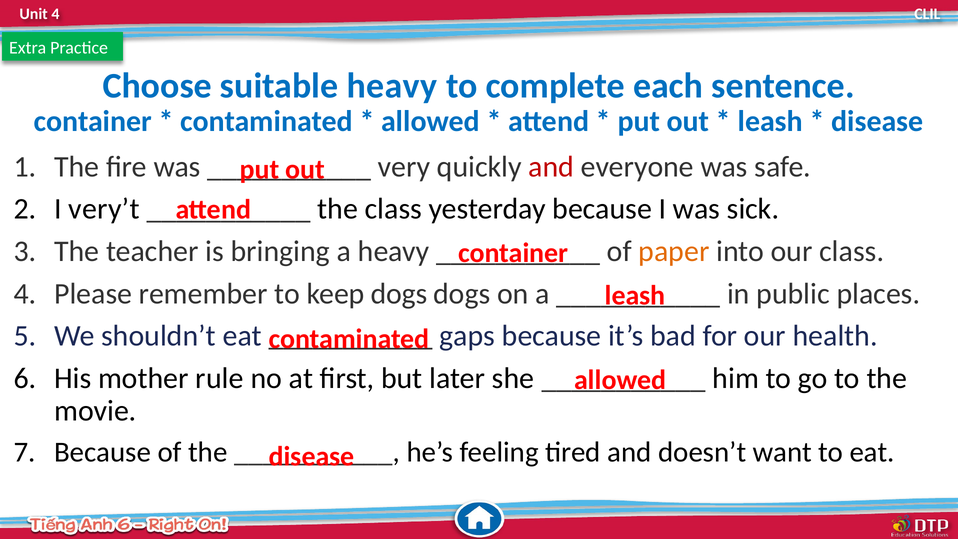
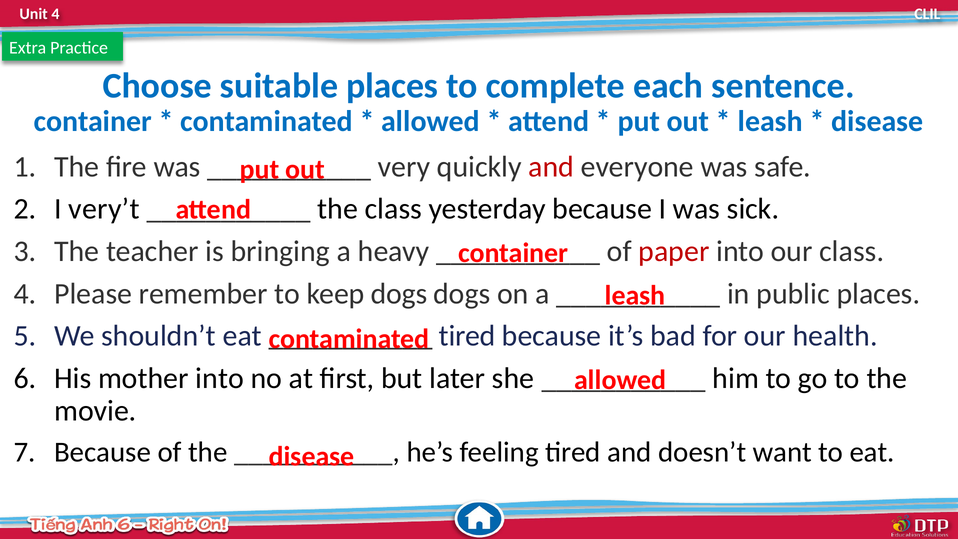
suitable heavy: heavy -> places
paper colour: orange -> red
gaps at (467, 336): gaps -> tired
mother rule: rule -> into
